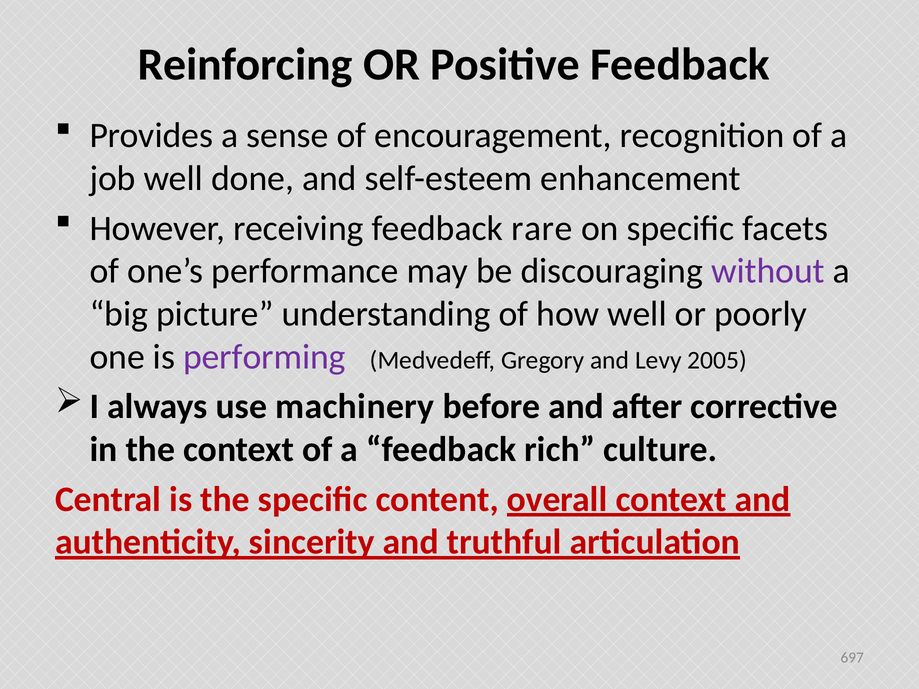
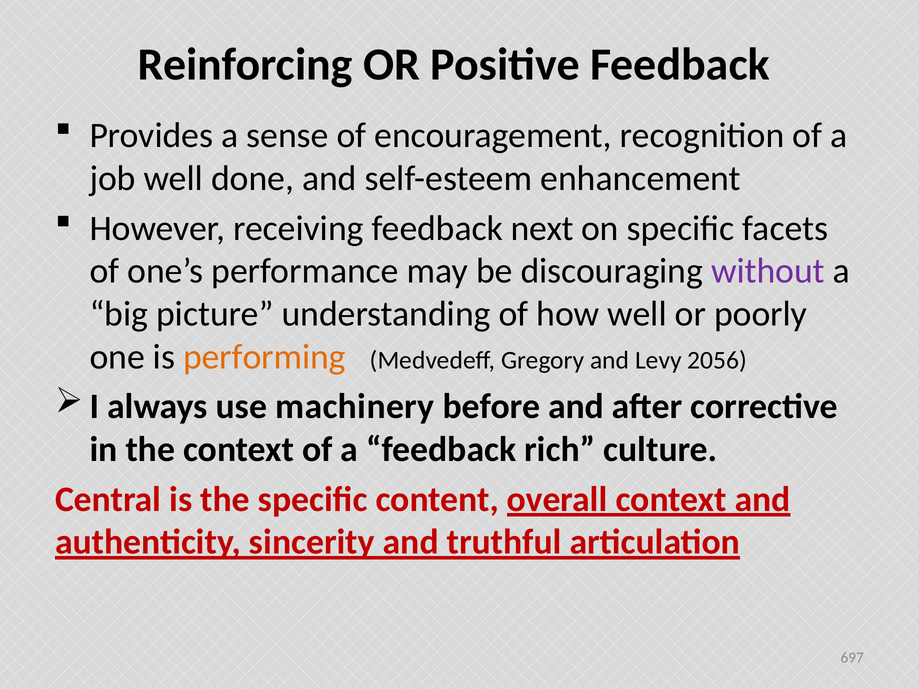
rare: rare -> next
performing colour: purple -> orange
2005: 2005 -> 2056
